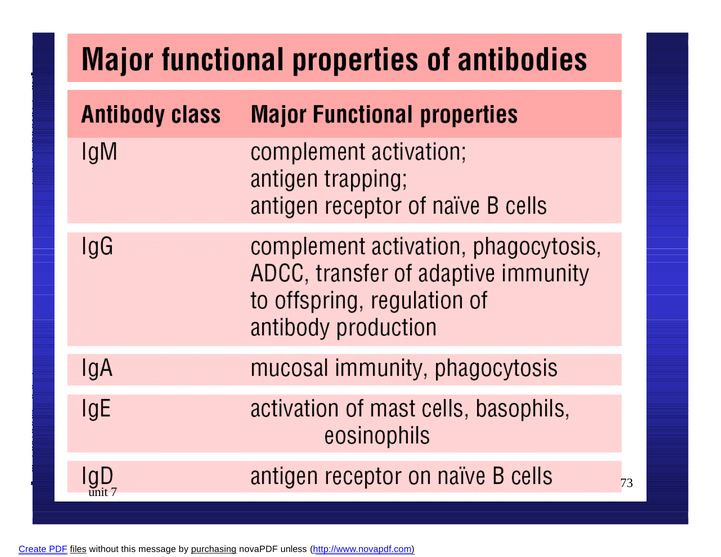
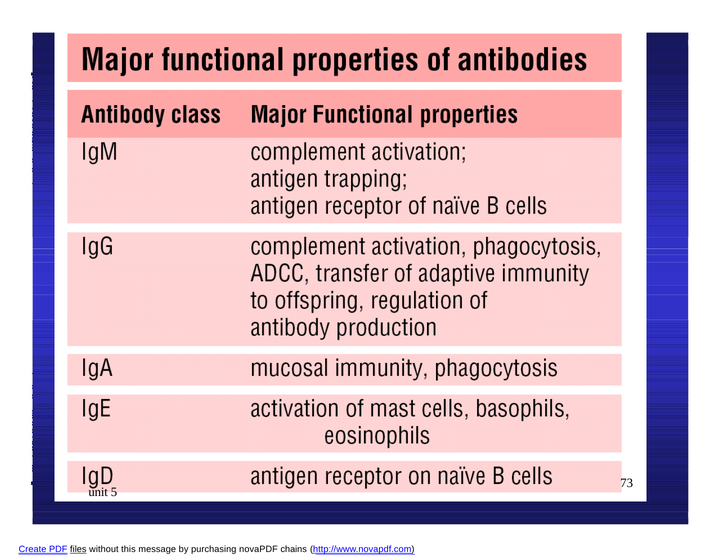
7: 7 -> 5
purchasing underline: present -> none
unless: unless -> chains
